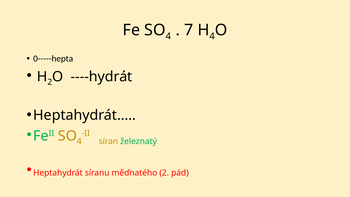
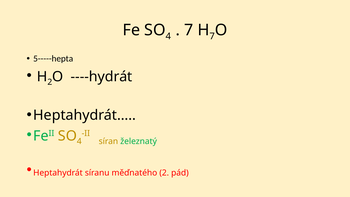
4 at (212, 36): 4 -> 7
0-----hepta: 0-----hepta -> 5-----hepta
